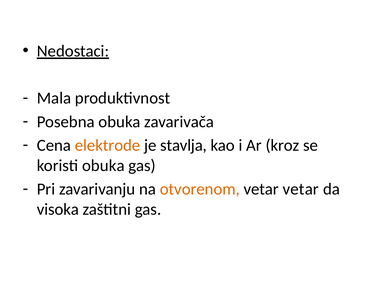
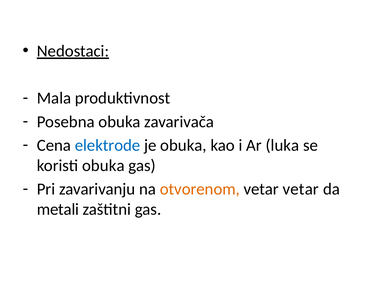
elektrode colour: orange -> blue
je stavlja: stavlja -> obuka
kroz: kroz -> luka
visoka: visoka -> metali
